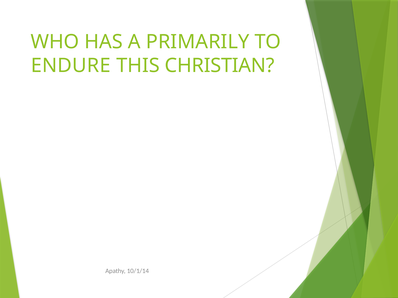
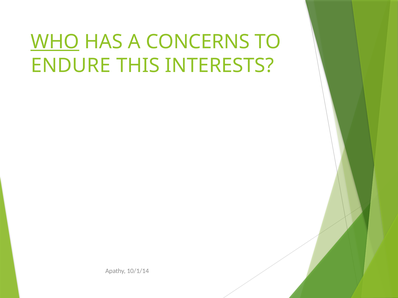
WHO underline: none -> present
PRIMARILY: PRIMARILY -> CONCERNS
CHRISTIAN: CHRISTIAN -> INTERESTS
